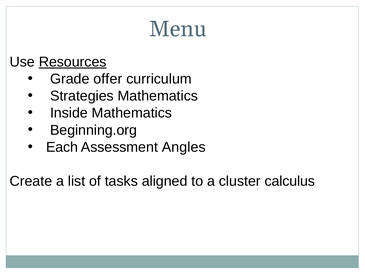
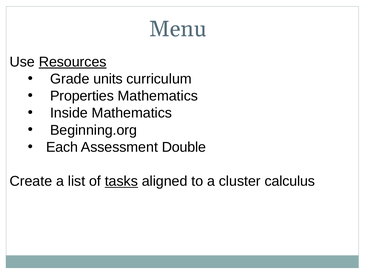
offer: offer -> units
Strategies: Strategies -> Properties
Angles: Angles -> Double
tasks underline: none -> present
